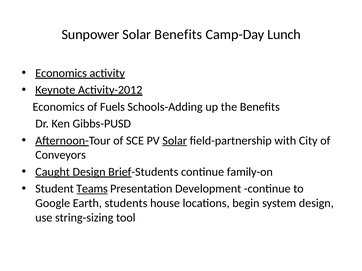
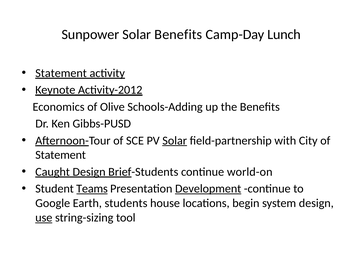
Economics at (61, 73): Economics -> Statement
Fuels: Fuels -> Olive
Conveyors at (61, 155): Conveyors -> Statement
family-on: family-on -> world-on
Development underline: none -> present
use underline: none -> present
